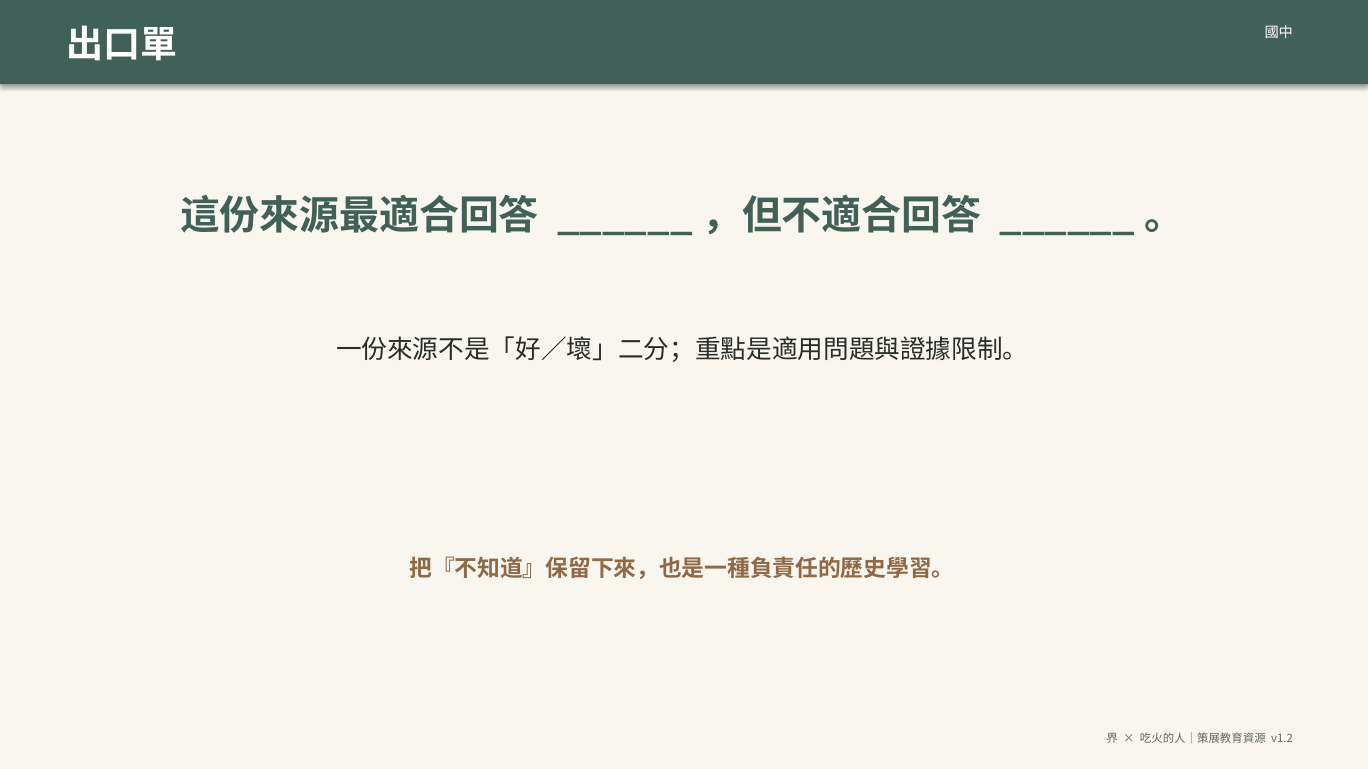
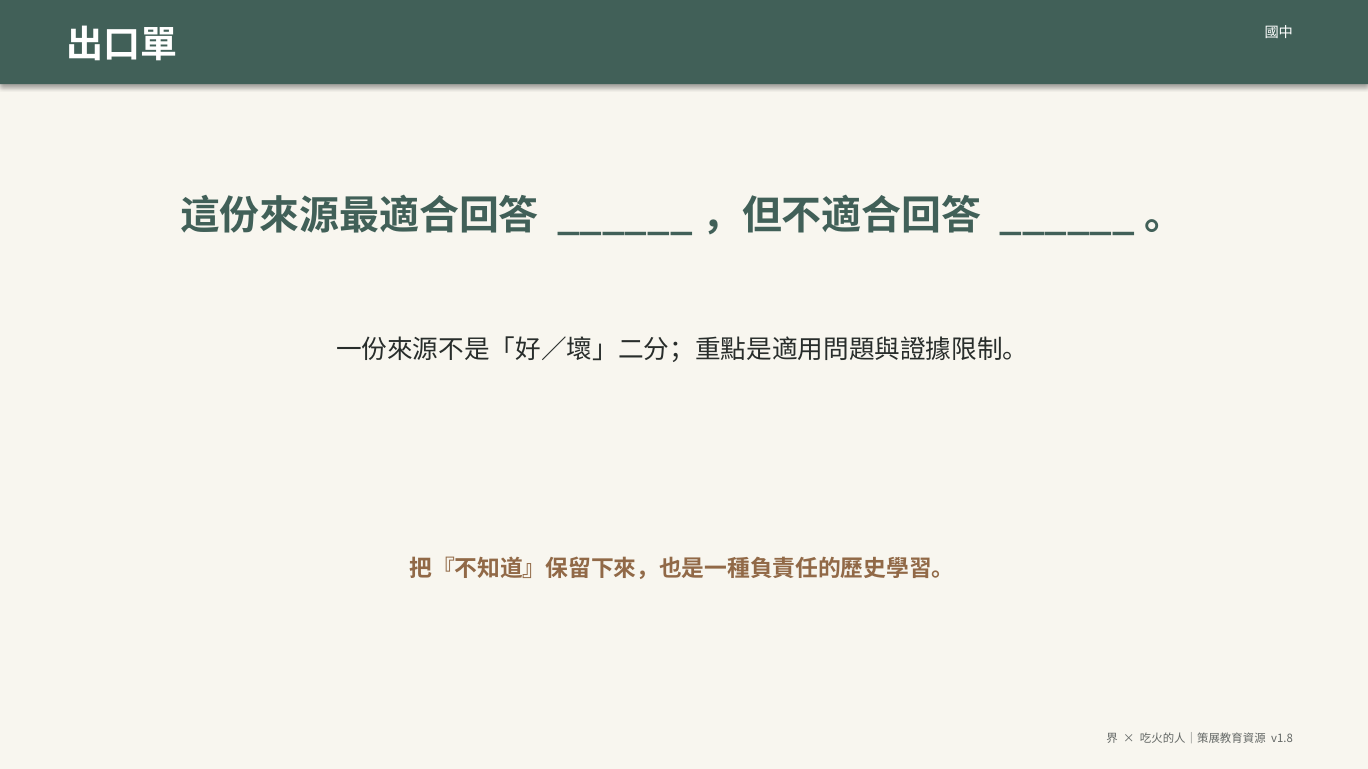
v1.2: v1.2 -> v1.8
